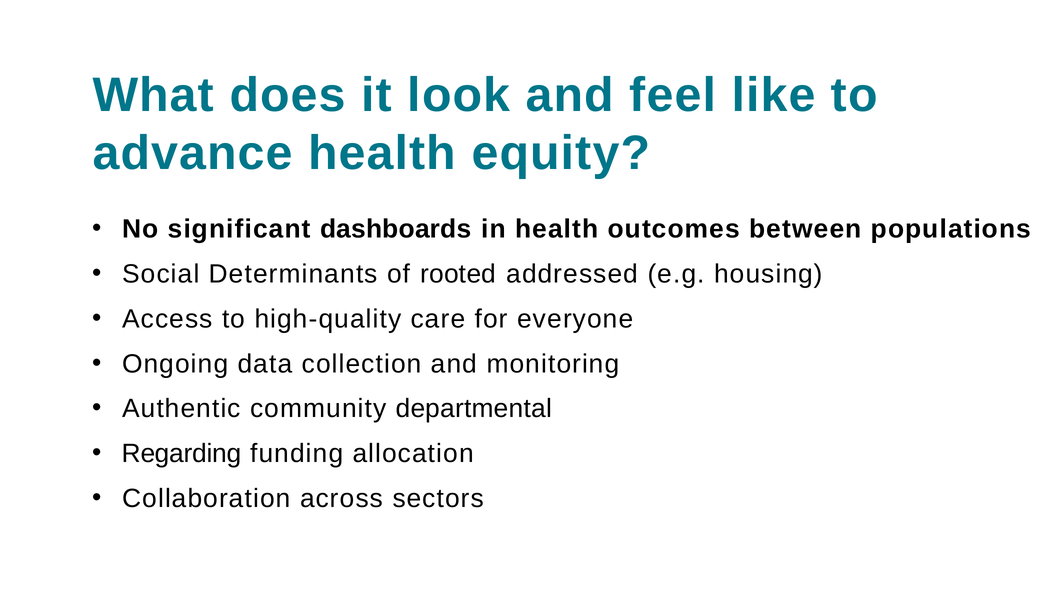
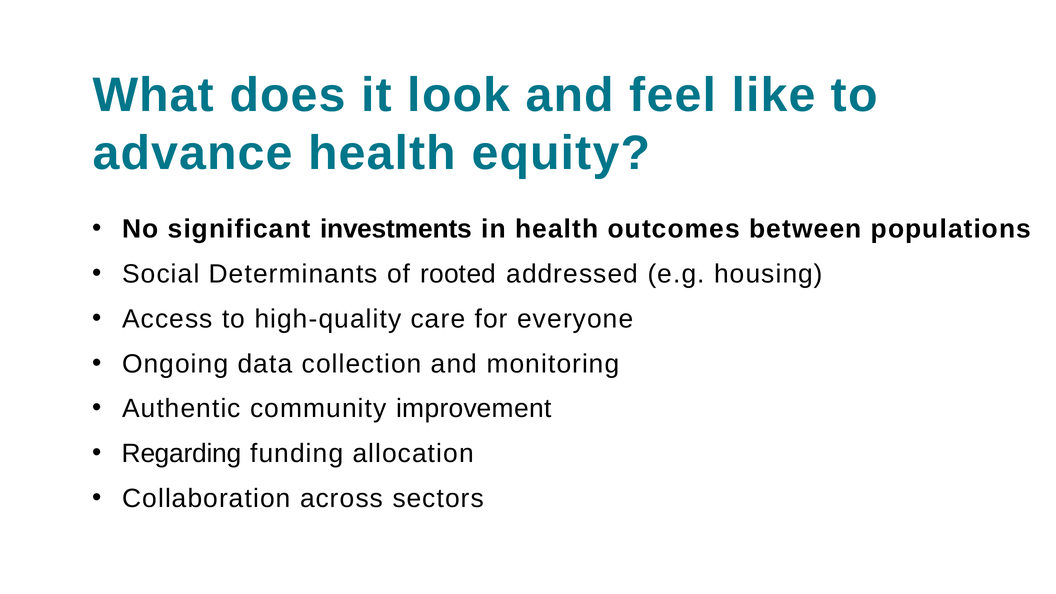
dashboards: dashboards -> investments
departmental: departmental -> improvement
